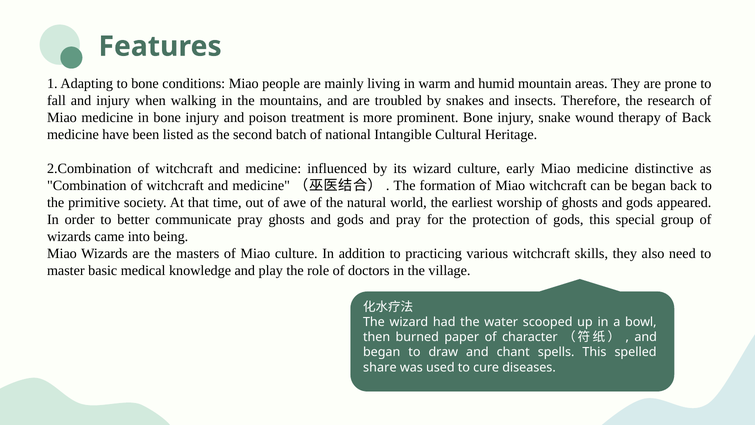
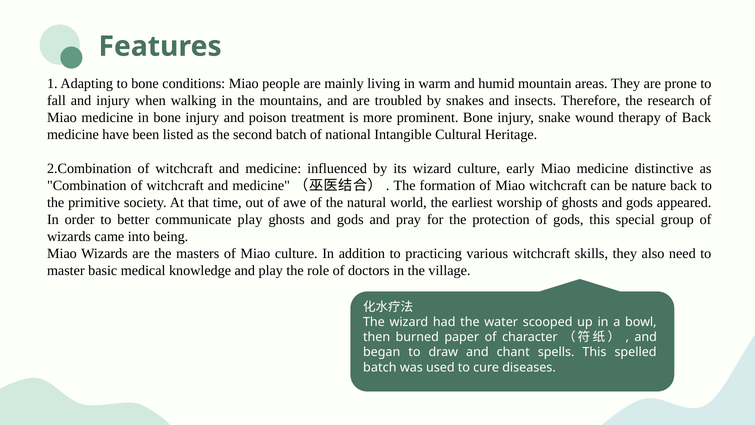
be began: began -> nature
communicate pray: pray -> play
share at (380, 367): share -> batch
